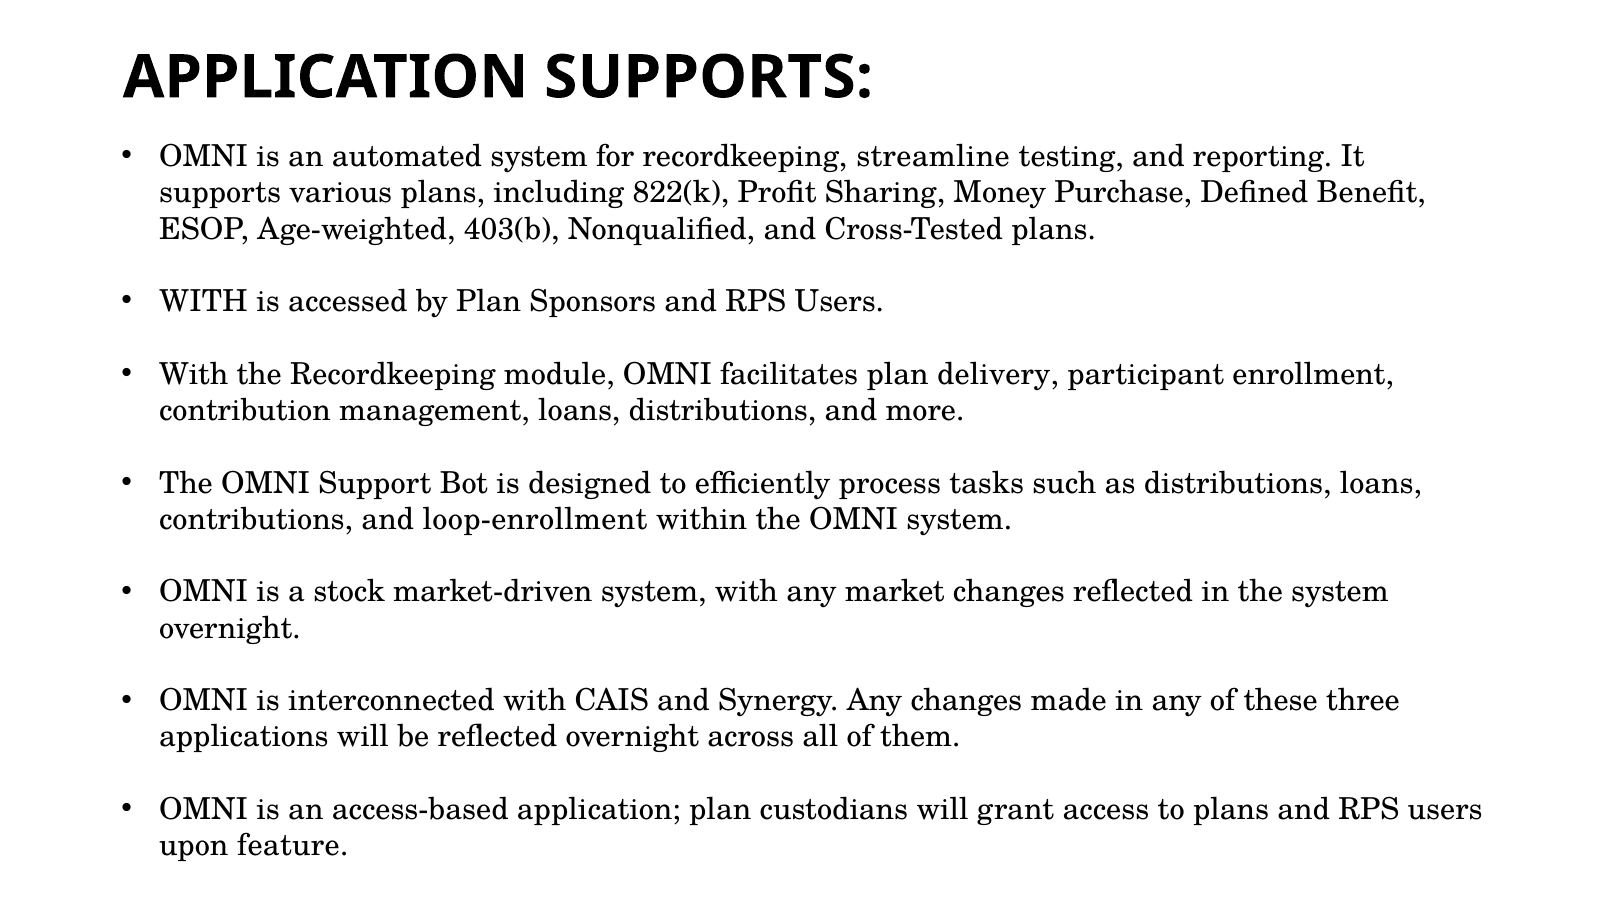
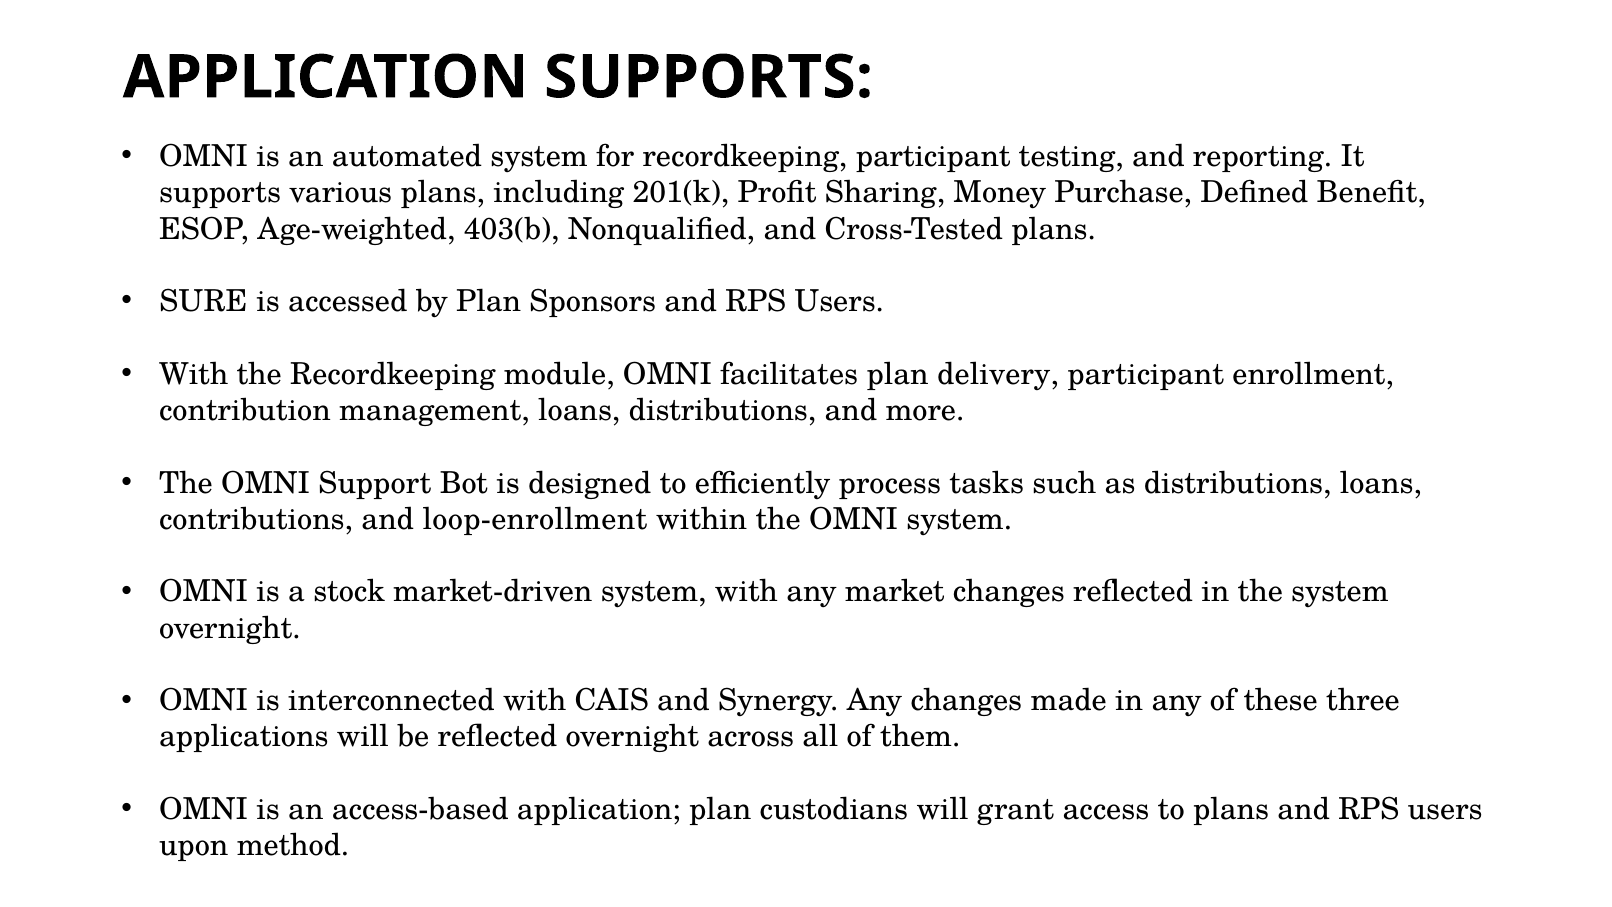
recordkeeping streamline: streamline -> participant
822(k: 822(k -> 201(k
WITH at (203, 302): WITH -> SURE
feature: feature -> method
